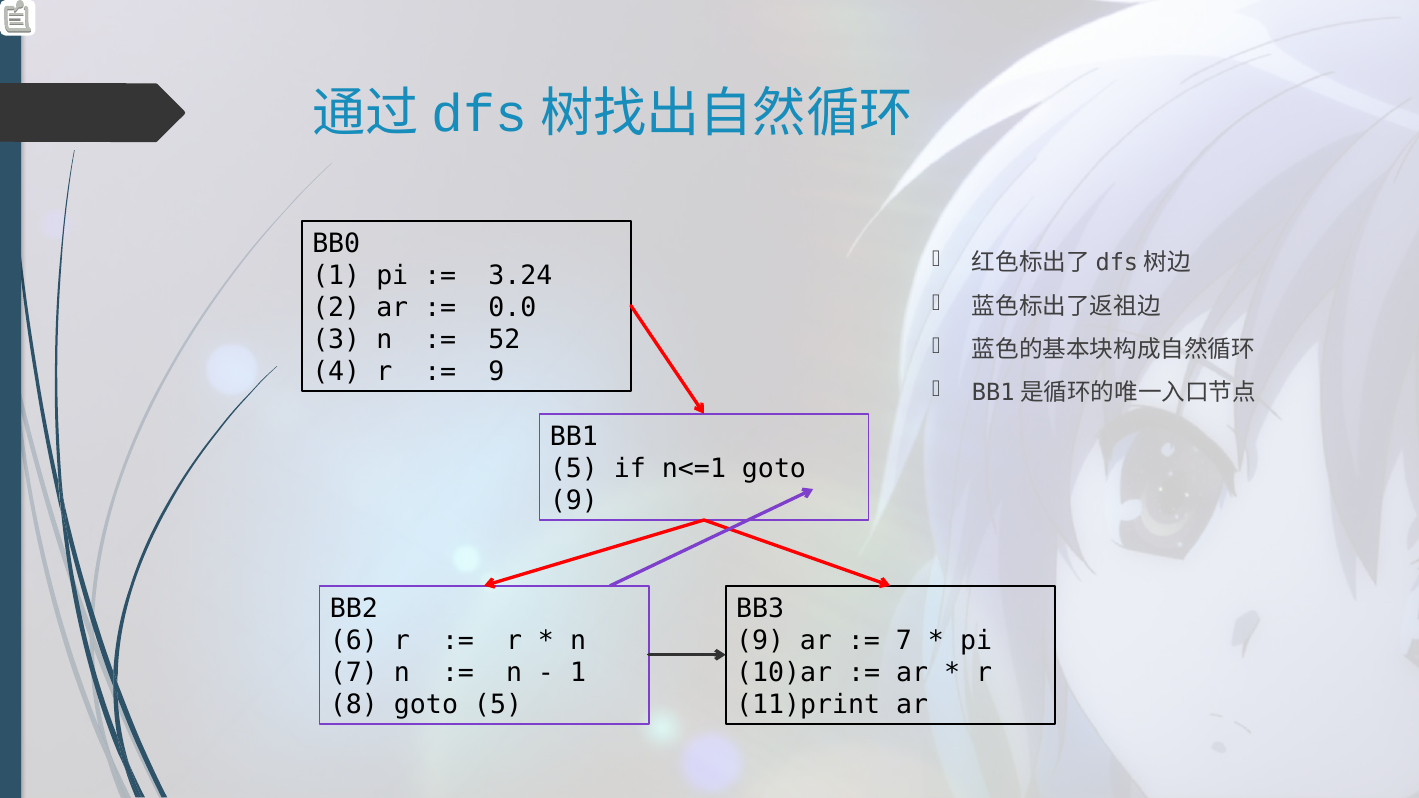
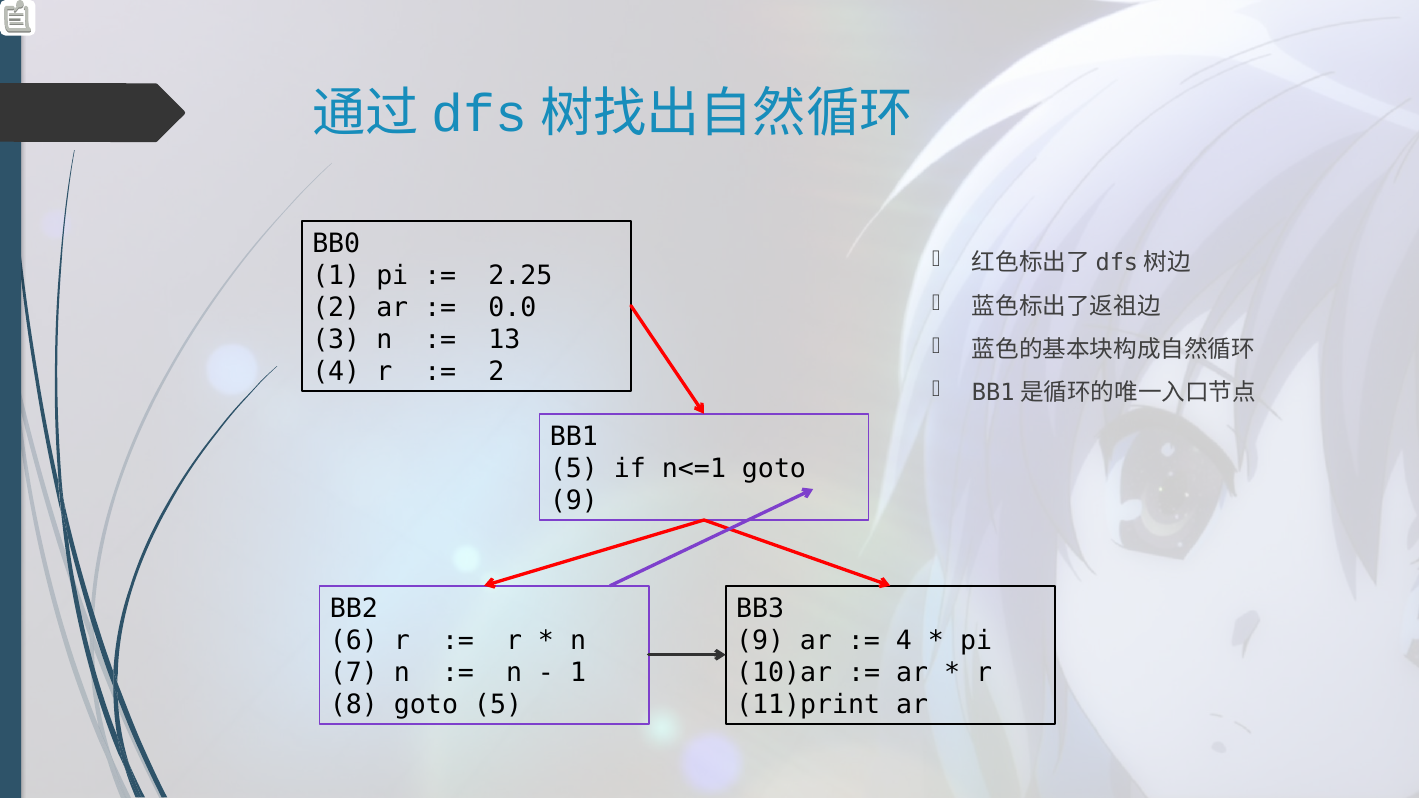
3.24: 3.24 -> 2.25
52: 52 -> 13
9 at (496, 371): 9 -> 2
7 at (904, 641): 7 -> 4
